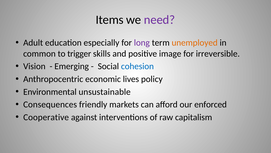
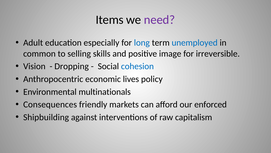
long colour: purple -> blue
unemployed colour: orange -> blue
trigger: trigger -> selling
Emerging: Emerging -> Dropping
unsustainable: unsustainable -> multinationals
Cooperative: Cooperative -> Shipbuilding
